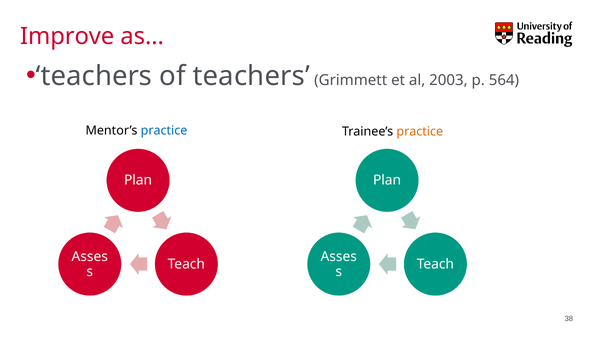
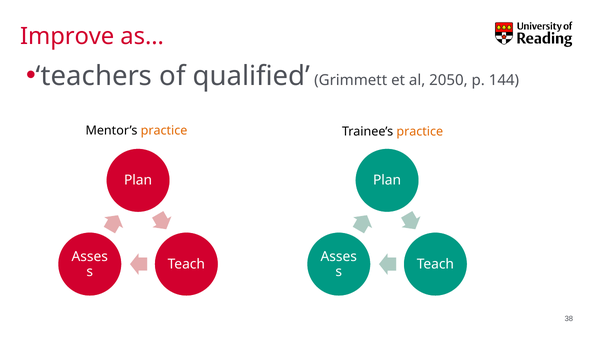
of teachers: teachers -> qualified
2003: 2003 -> 2050
564: 564 -> 144
practice at (164, 130) colour: blue -> orange
